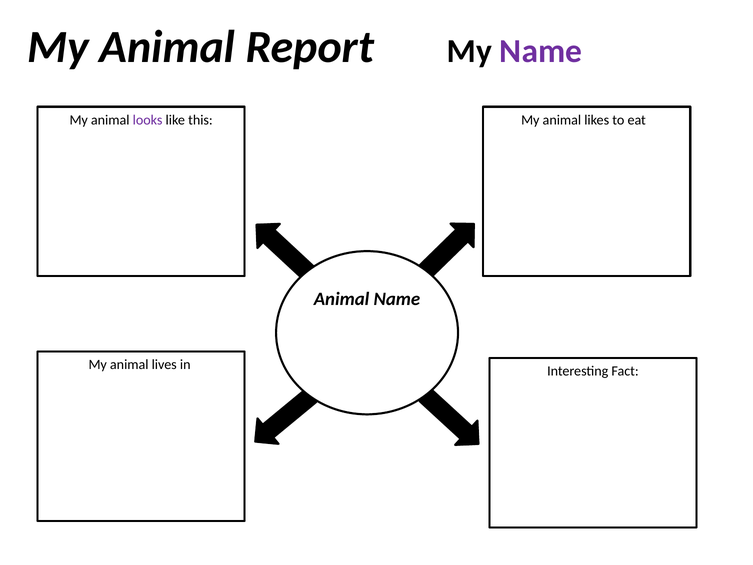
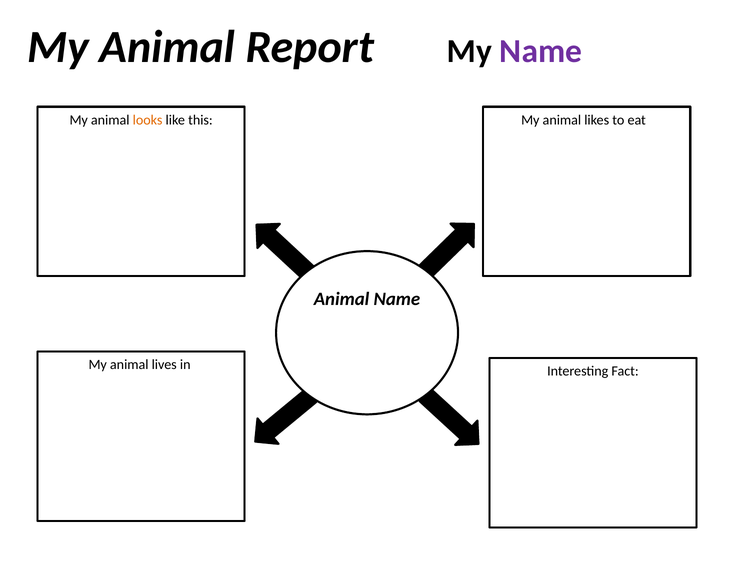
looks colour: purple -> orange
